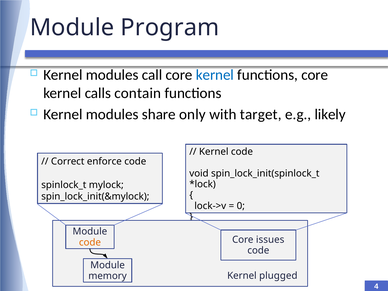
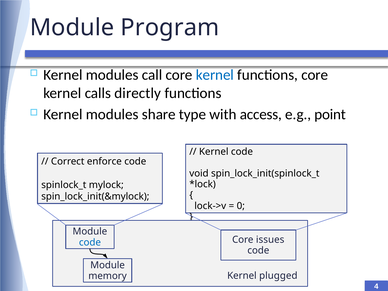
contain: contain -> directly
only: only -> type
target: target -> access
likely: likely -> point
code at (90, 242) colour: orange -> blue
